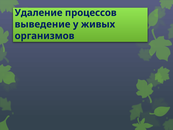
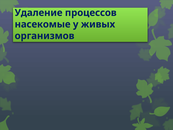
выведение: выведение -> насекомые
